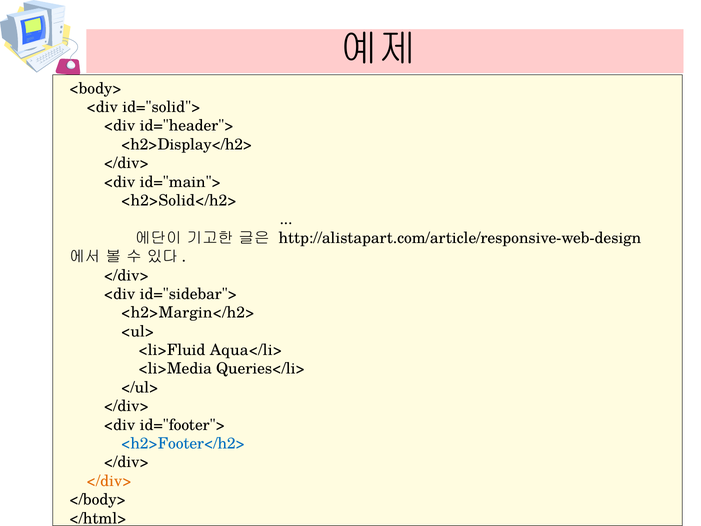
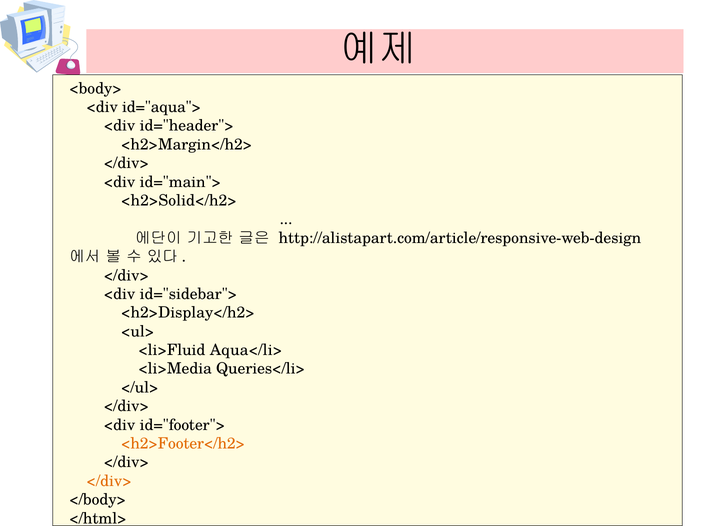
id="solid">: id="solid"> -> id="aqua">
<h2>Display</h2>: <h2>Display</h2> -> <h2>Margin</h2>
<h2>Margin</h2>: <h2>Margin</h2> -> <h2>Display</h2>
<h2>Footer</h2> colour: blue -> orange
